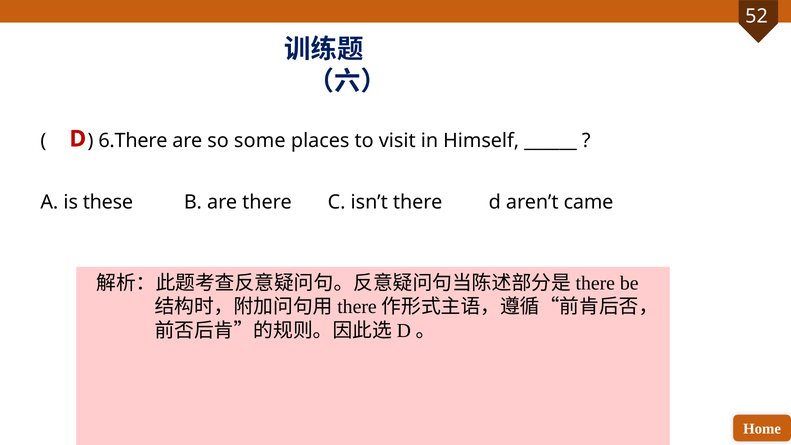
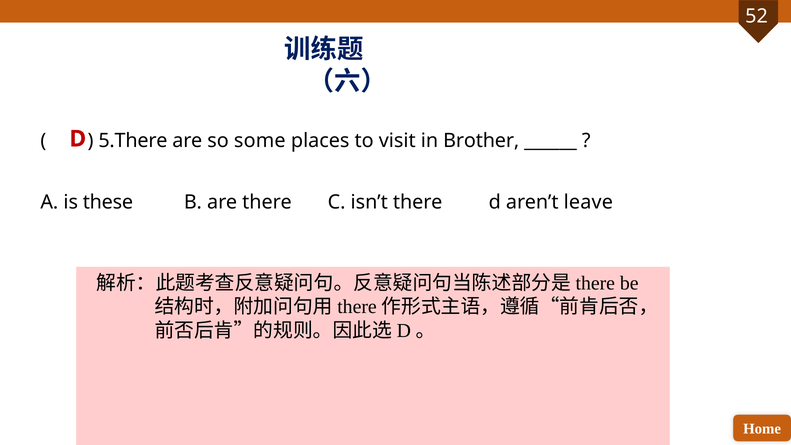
6.There: 6.There -> 5.There
Himself: Himself -> Brother
came: came -> leave
